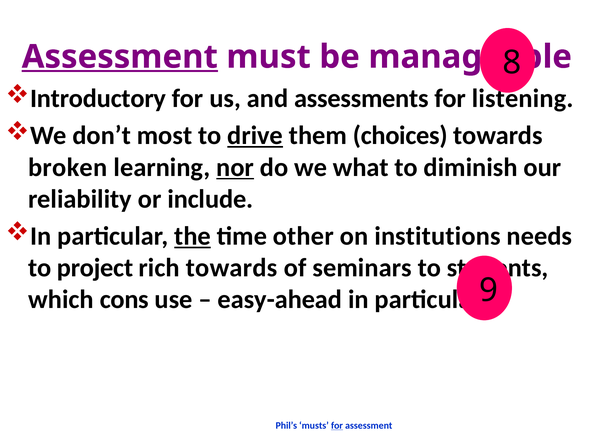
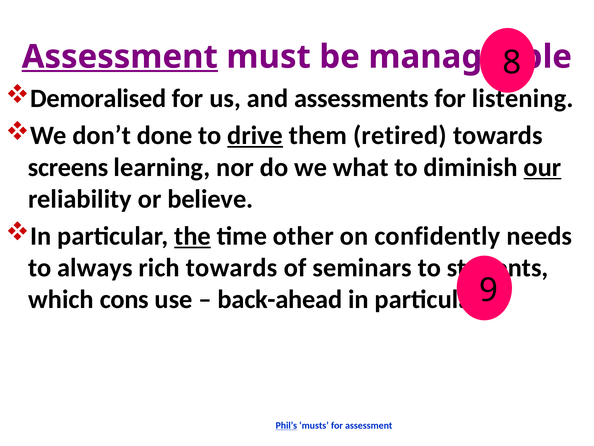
Introductory: Introductory -> Demoralised
most: most -> done
choices: choices -> retired
broken: broken -> screens
nor underline: present -> none
our underline: none -> present
include: include -> believe
institutions: institutions -> confidently
project: project -> always
easy-ahead: easy-ahead -> back-ahead
Phil’s underline: none -> present
for at (337, 425) underline: present -> none
